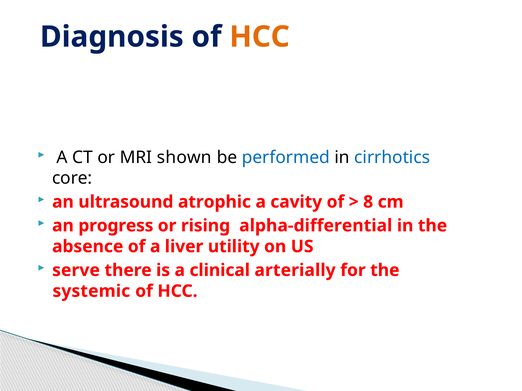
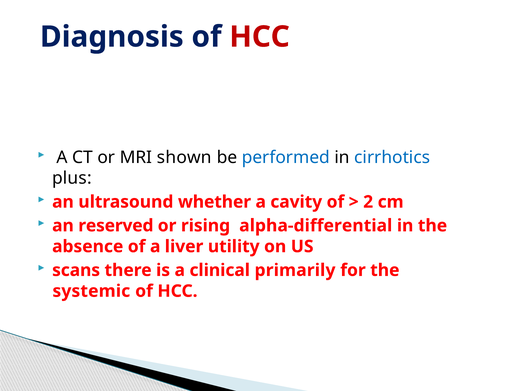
HCC at (260, 37) colour: orange -> red
core: core -> plus
atrophic: atrophic -> whether
8: 8 -> 2
progress: progress -> reserved
serve: serve -> scans
arterially: arterially -> primarily
